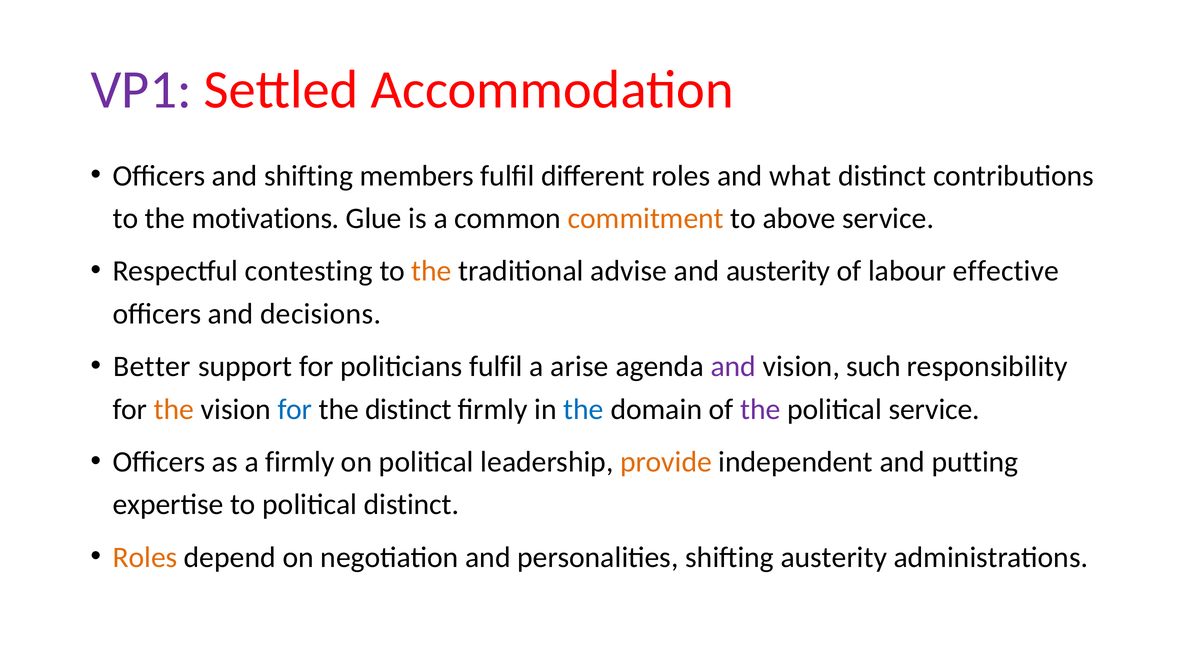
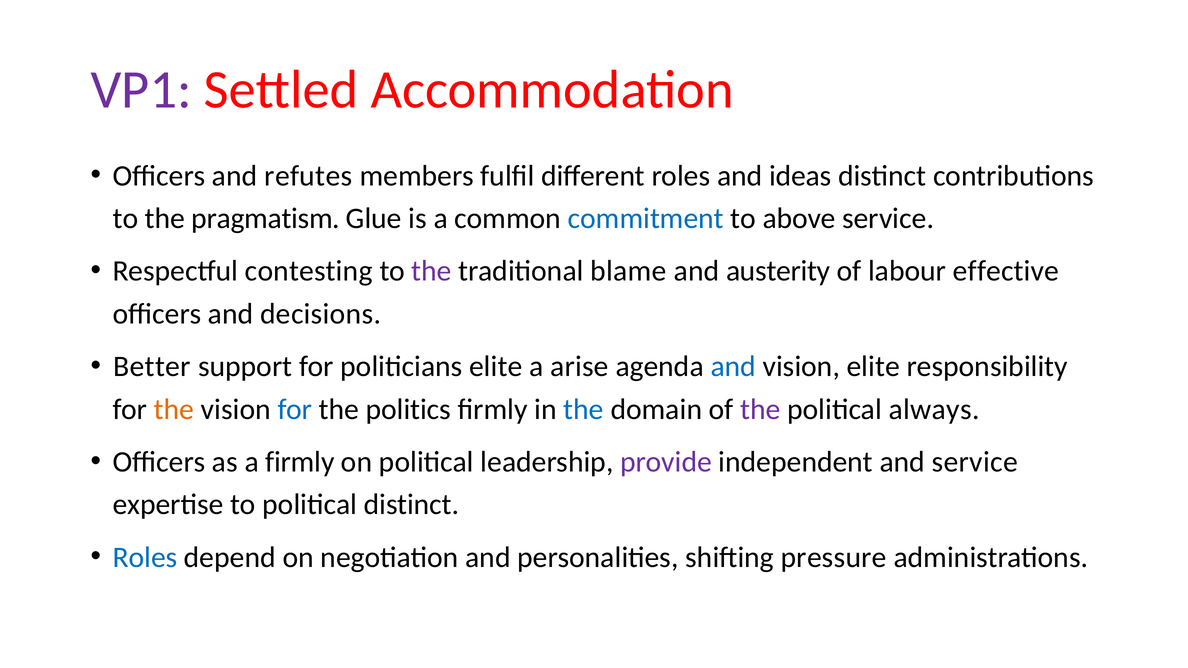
and shifting: shifting -> refutes
what: what -> ideas
motivations: motivations -> pragmatism
commitment colour: orange -> blue
the at (432, 271) colour: orange -> purple
advise: advise -> blame
politicians fulfil: fulfil -> elite
and at (733, 367) colour: purple -> blue
vision such: such -> elite
the distinct: distinct -> politics
political service: service -> always
provide colour: orange -> purple
and putting: putting -> service
Roles at (145, 557) colour: orange -> blue
shifting austerity: austerity -> pressure
